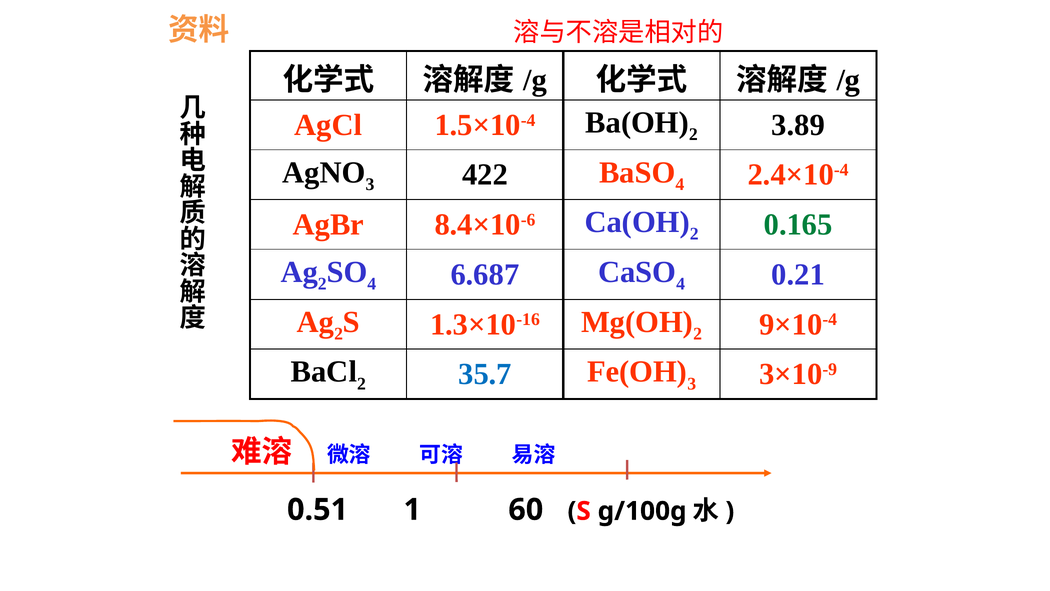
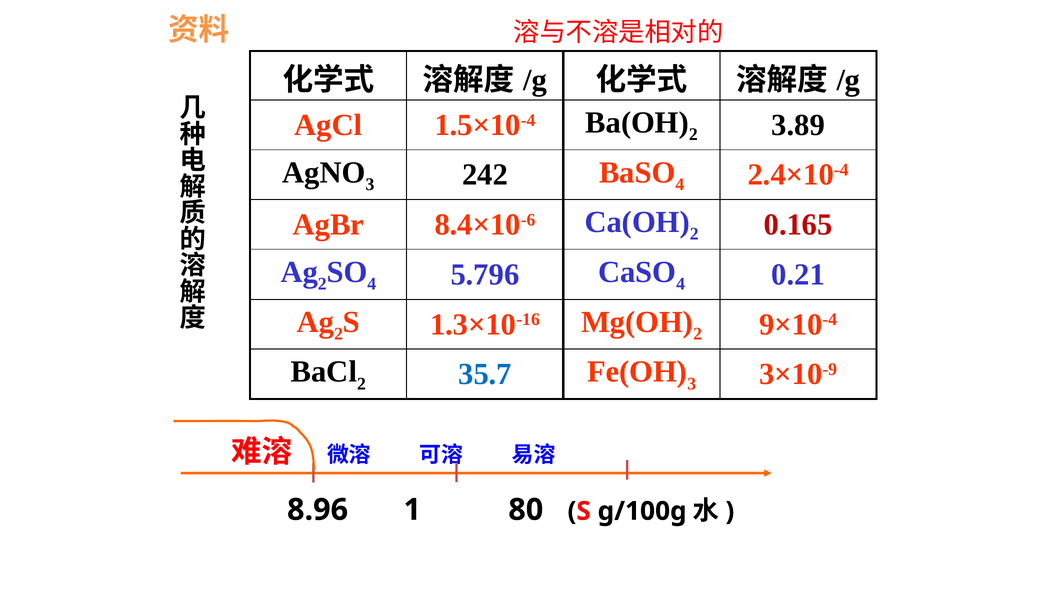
422: 422 -> 242
0.165 colour: green -> red
6.687: 6.687 -> 5.796
0.51: 0.51 -> 8.96
60: 60 -> 80
